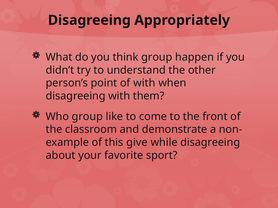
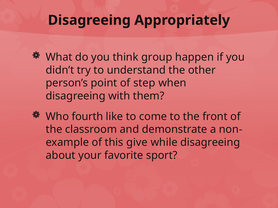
of with: with -> step
Who group: group -> fourth
